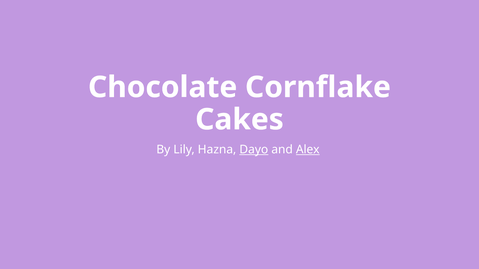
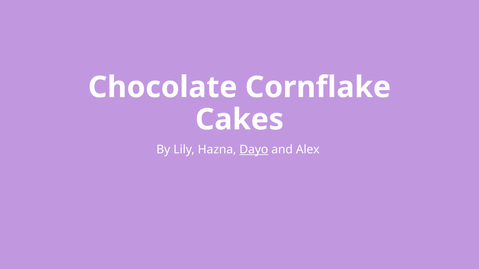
Alex underline: present -> none
